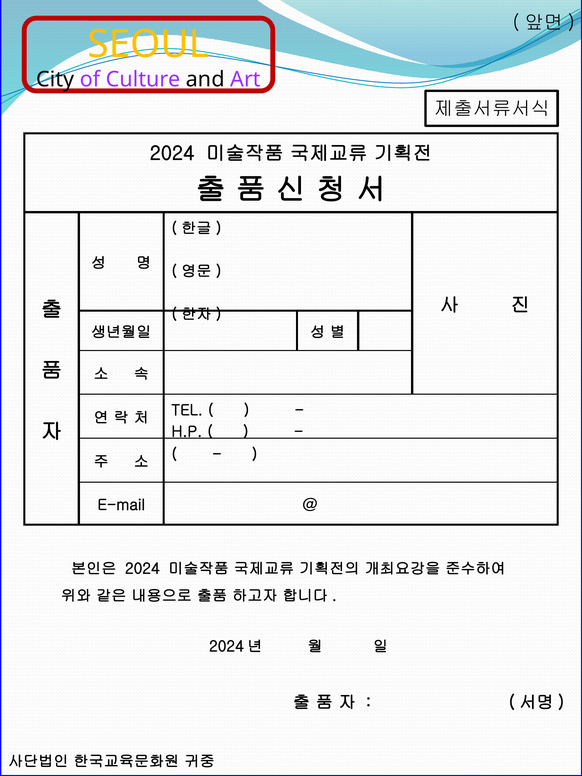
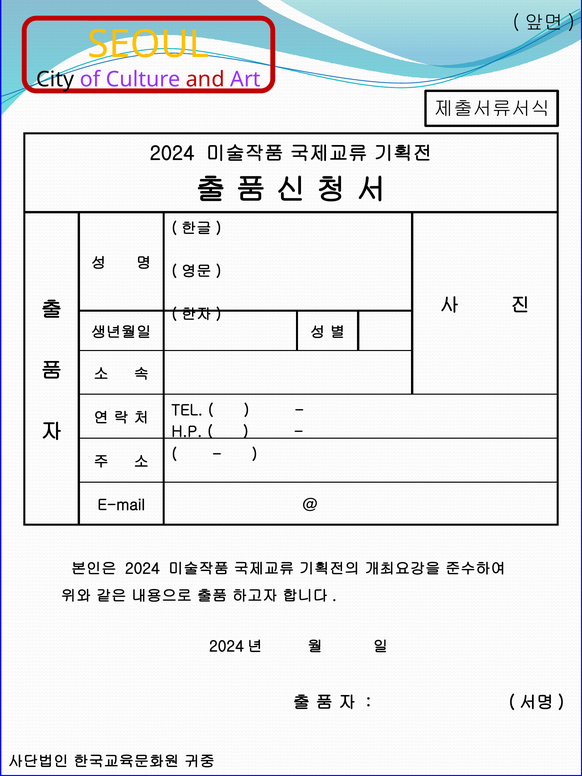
and colour: black -> red
